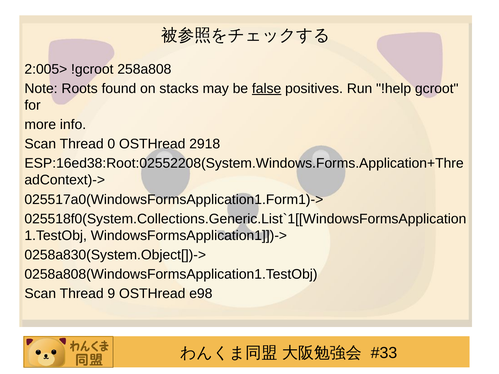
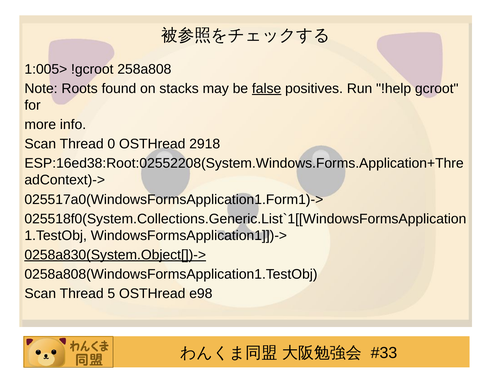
2:005>: 2:005> -> 1:005>
0258a830(System.Object[])-> underline: none -> present
9: 9 -> 5
